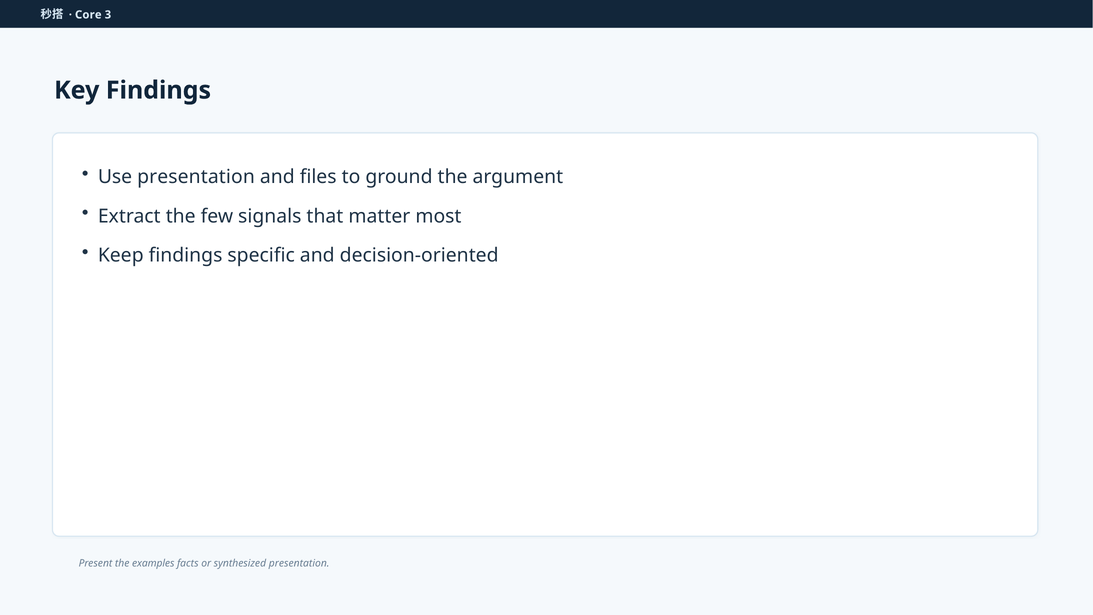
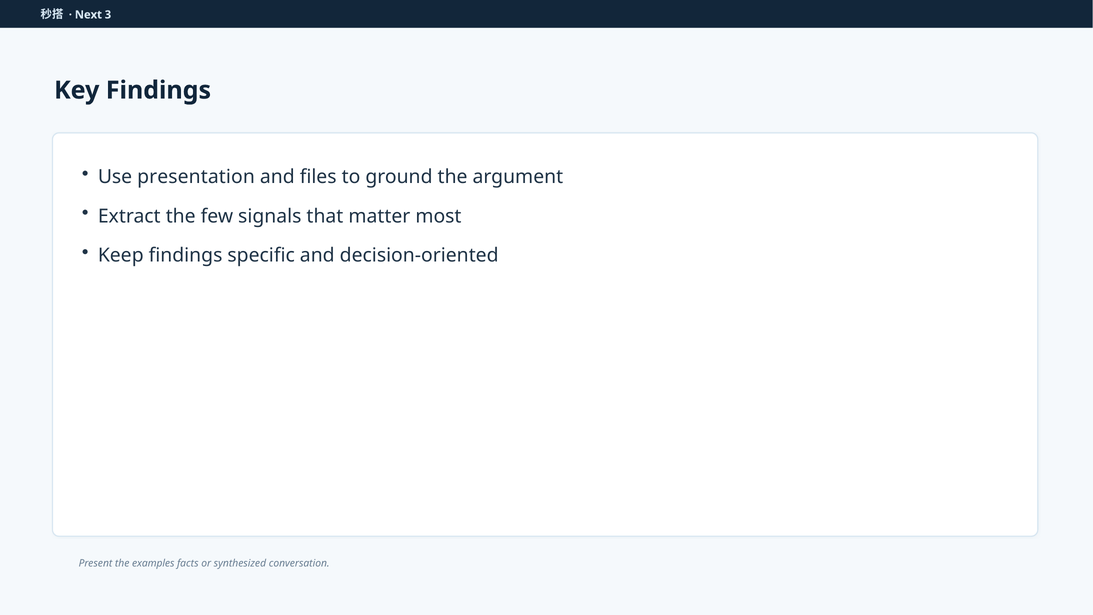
Core: Core -> Next
synthesized presentation: presentation -> conversation
